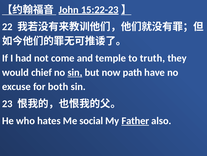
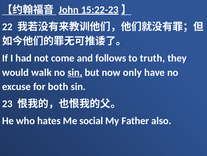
temple: temple -> follows
chief: chief -> walk
path: path -> only
Father underline: present -> none
